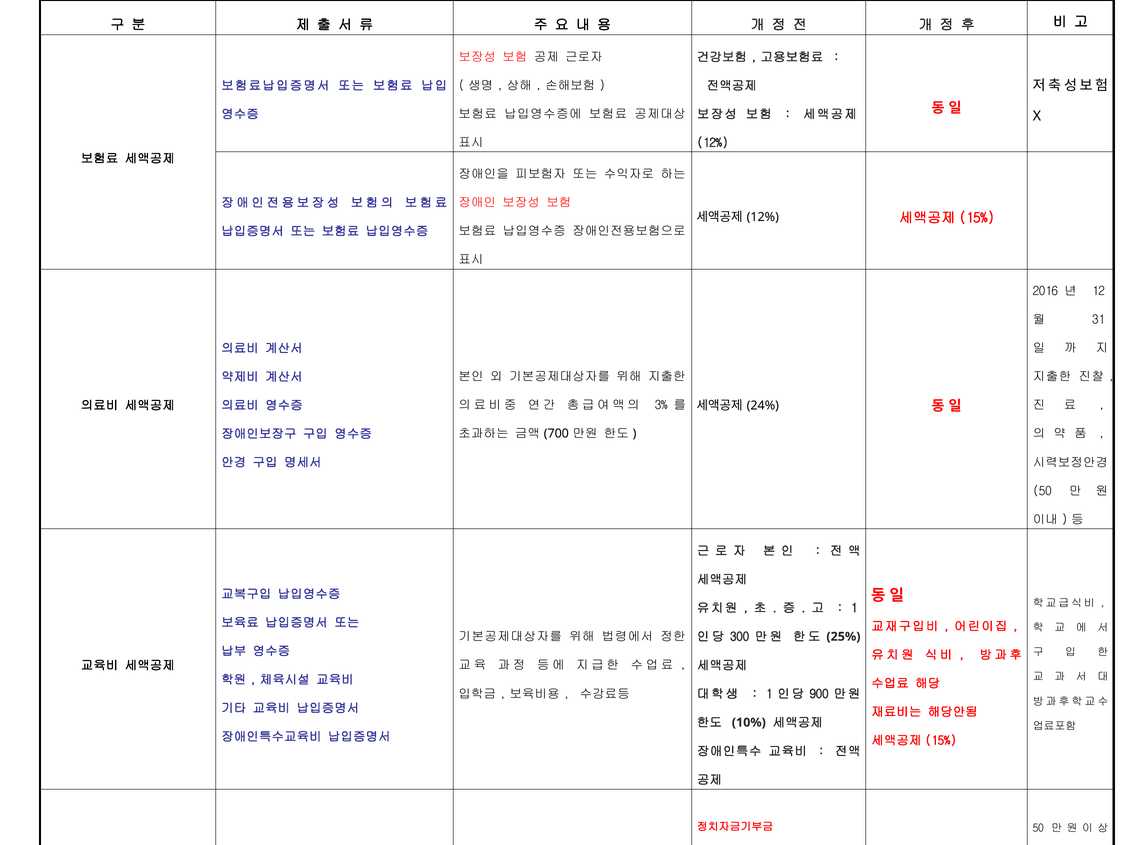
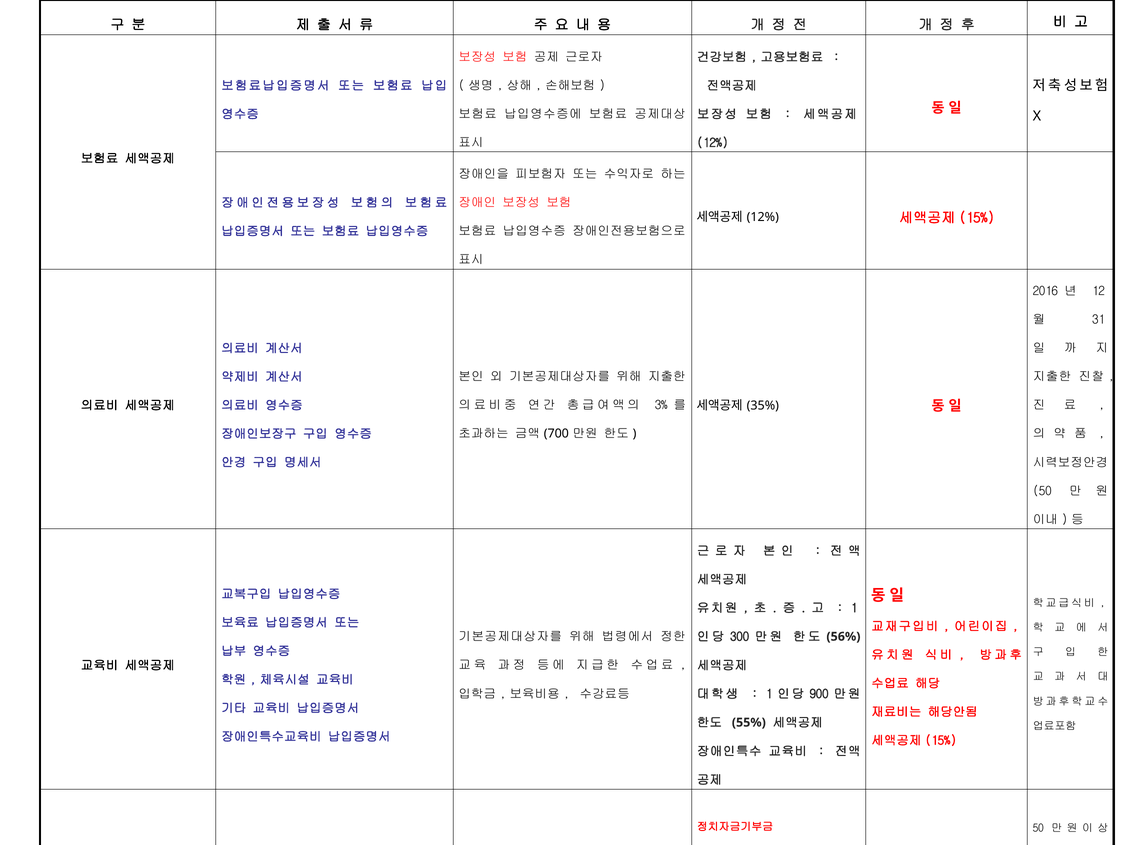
24%: 24% -> 35%
25%: 25% -> 56%
10%: 10% -> 55%
